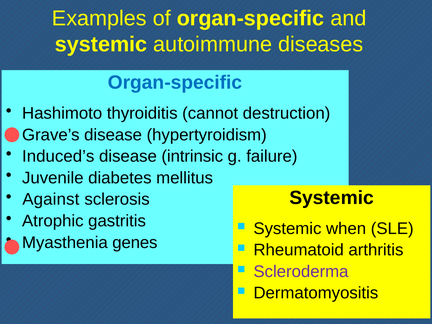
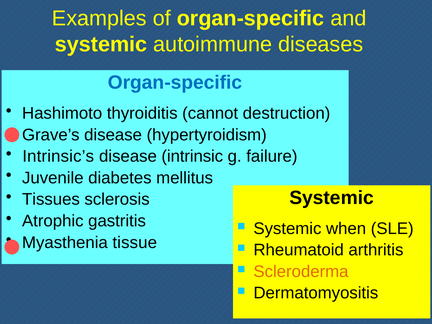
Induced’s: Induced’s -> Intrinsic’s
Against: Against -> Tissues
genes: genes -> tissue
Scleroderma colour: purple -> orange
